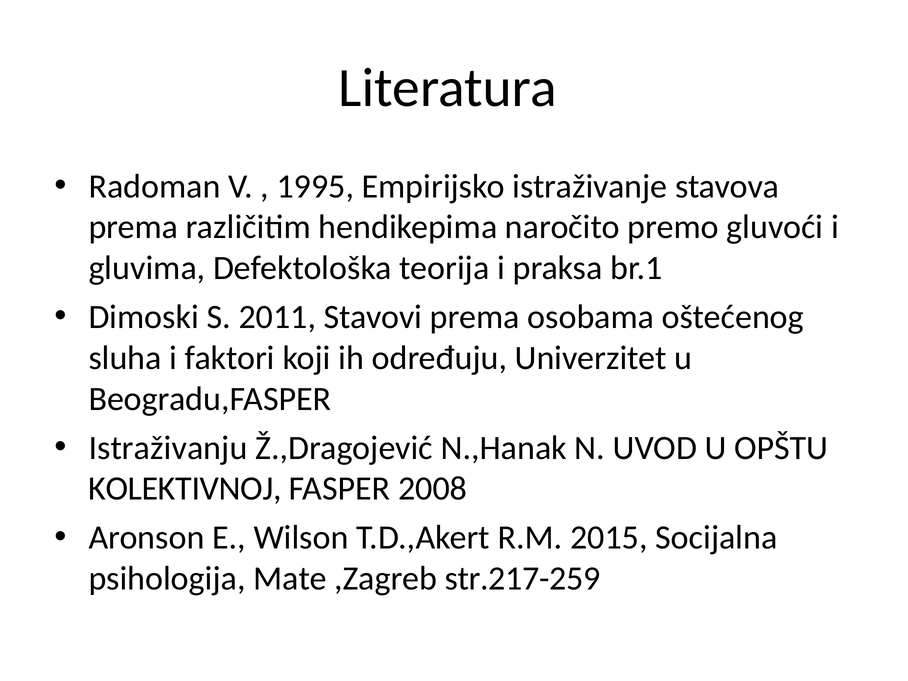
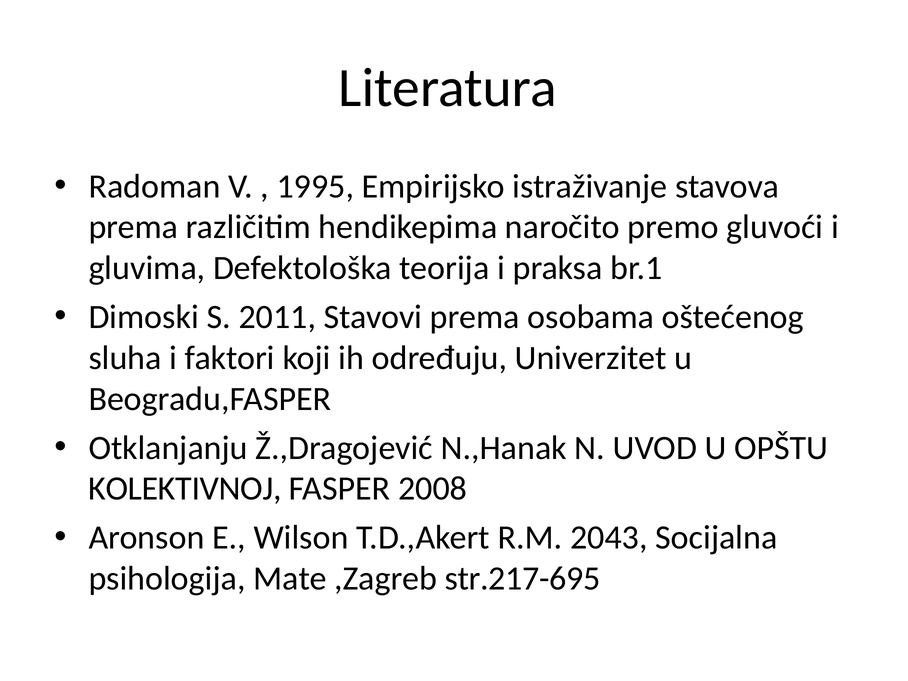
Istraživanju: Istraživanju -> Otklanjanju
2015: 2015 -> 2043
str.217-259: str.217-259 -> str.217-695
